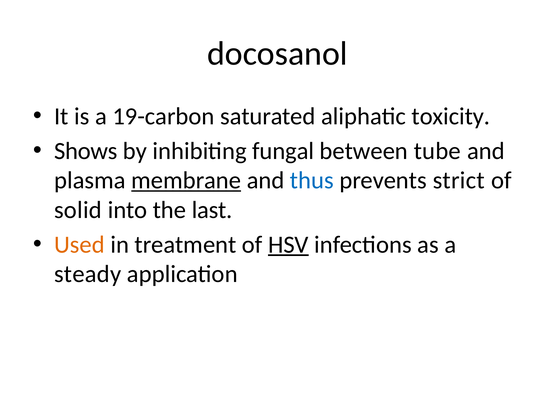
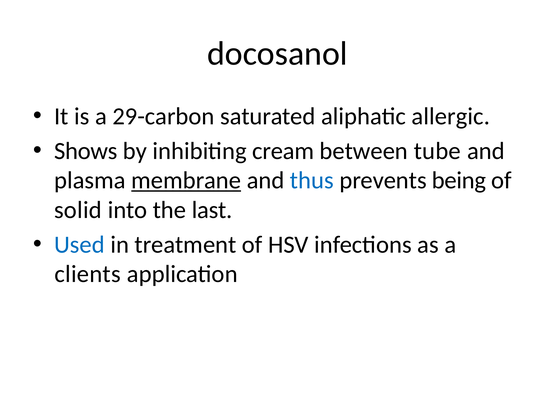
19-carbon: 19-carbon -> 29-carbon
toxicity: toxicity -> allergic
fungal: fungal -> cream
strict: strict -> being
Used colour: orange -> blue
HSV underline: present -> none
steady: steady -> clients
